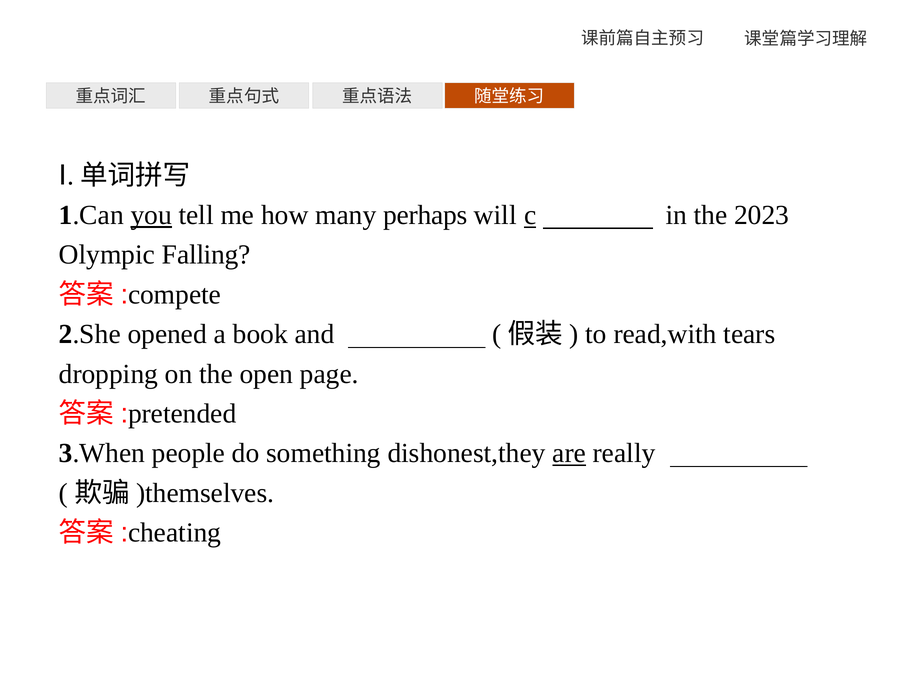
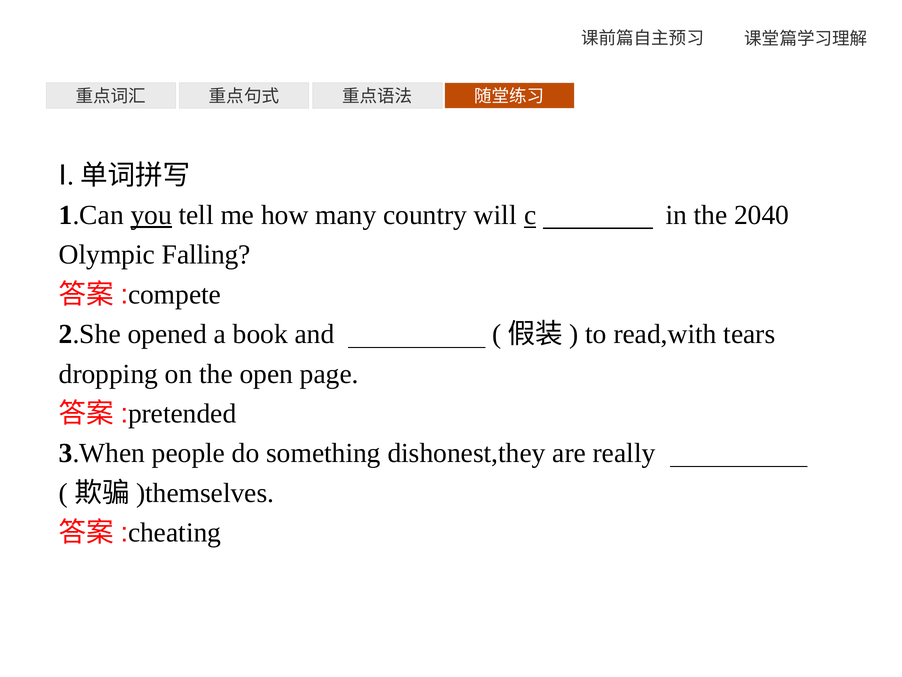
perhaps: perhaps -> country
2023: 2023 -> 2040
are underline: present -> none
